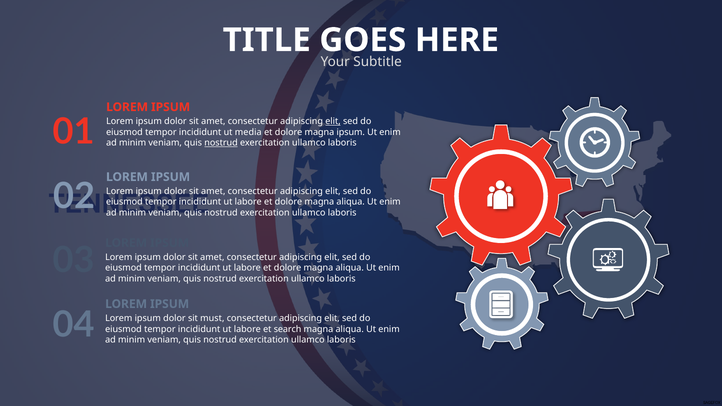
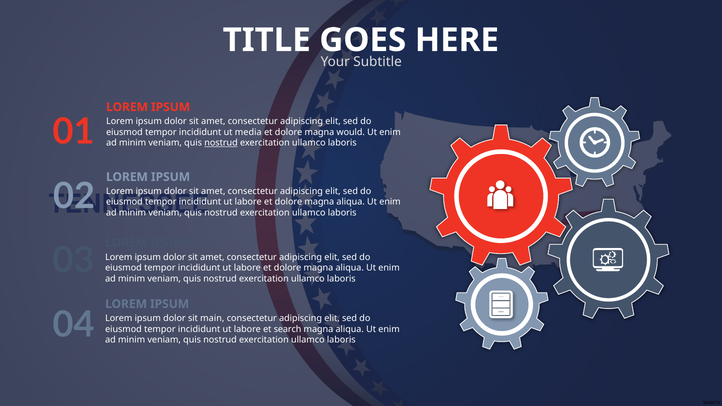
elit at (333, 121) underline: present -> none
magna ipsum: ipsum -> would
must: must -> main
